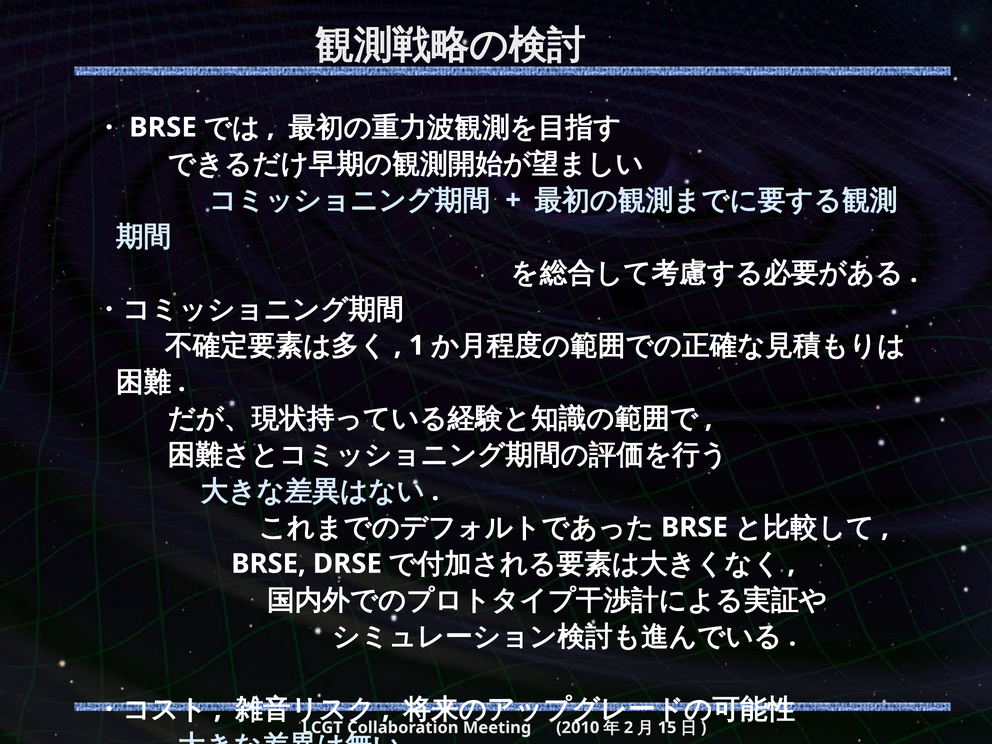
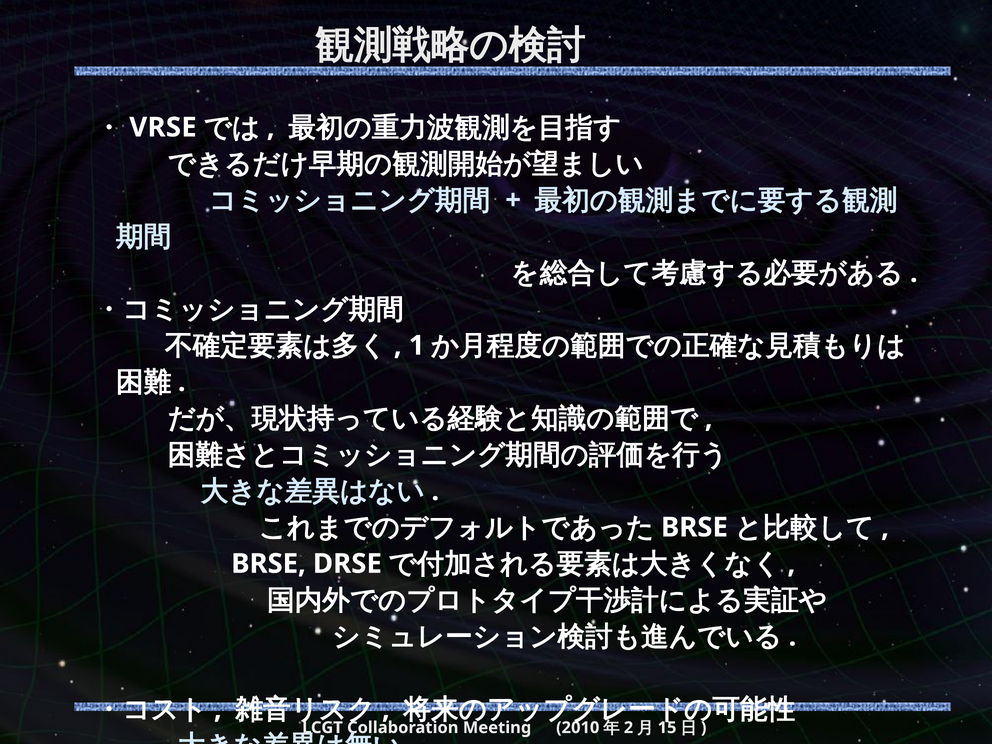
BRSE at (163, 127): BRSE -> VRSE
